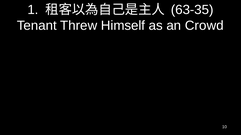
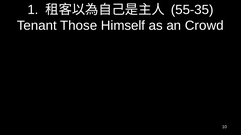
63-35: 63-35 -> 55-35
Threw: Threw -> Those
